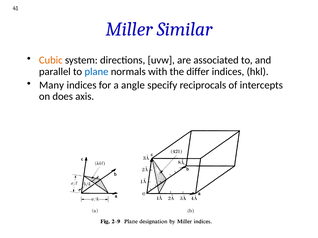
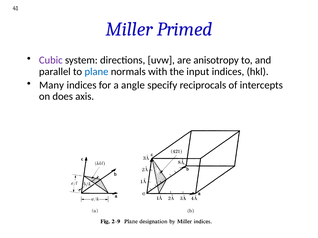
Similar: Similar -> Primed
Cubic colour: orange -> purple
associated: associated -> anisotropy
differ: differ -> input
